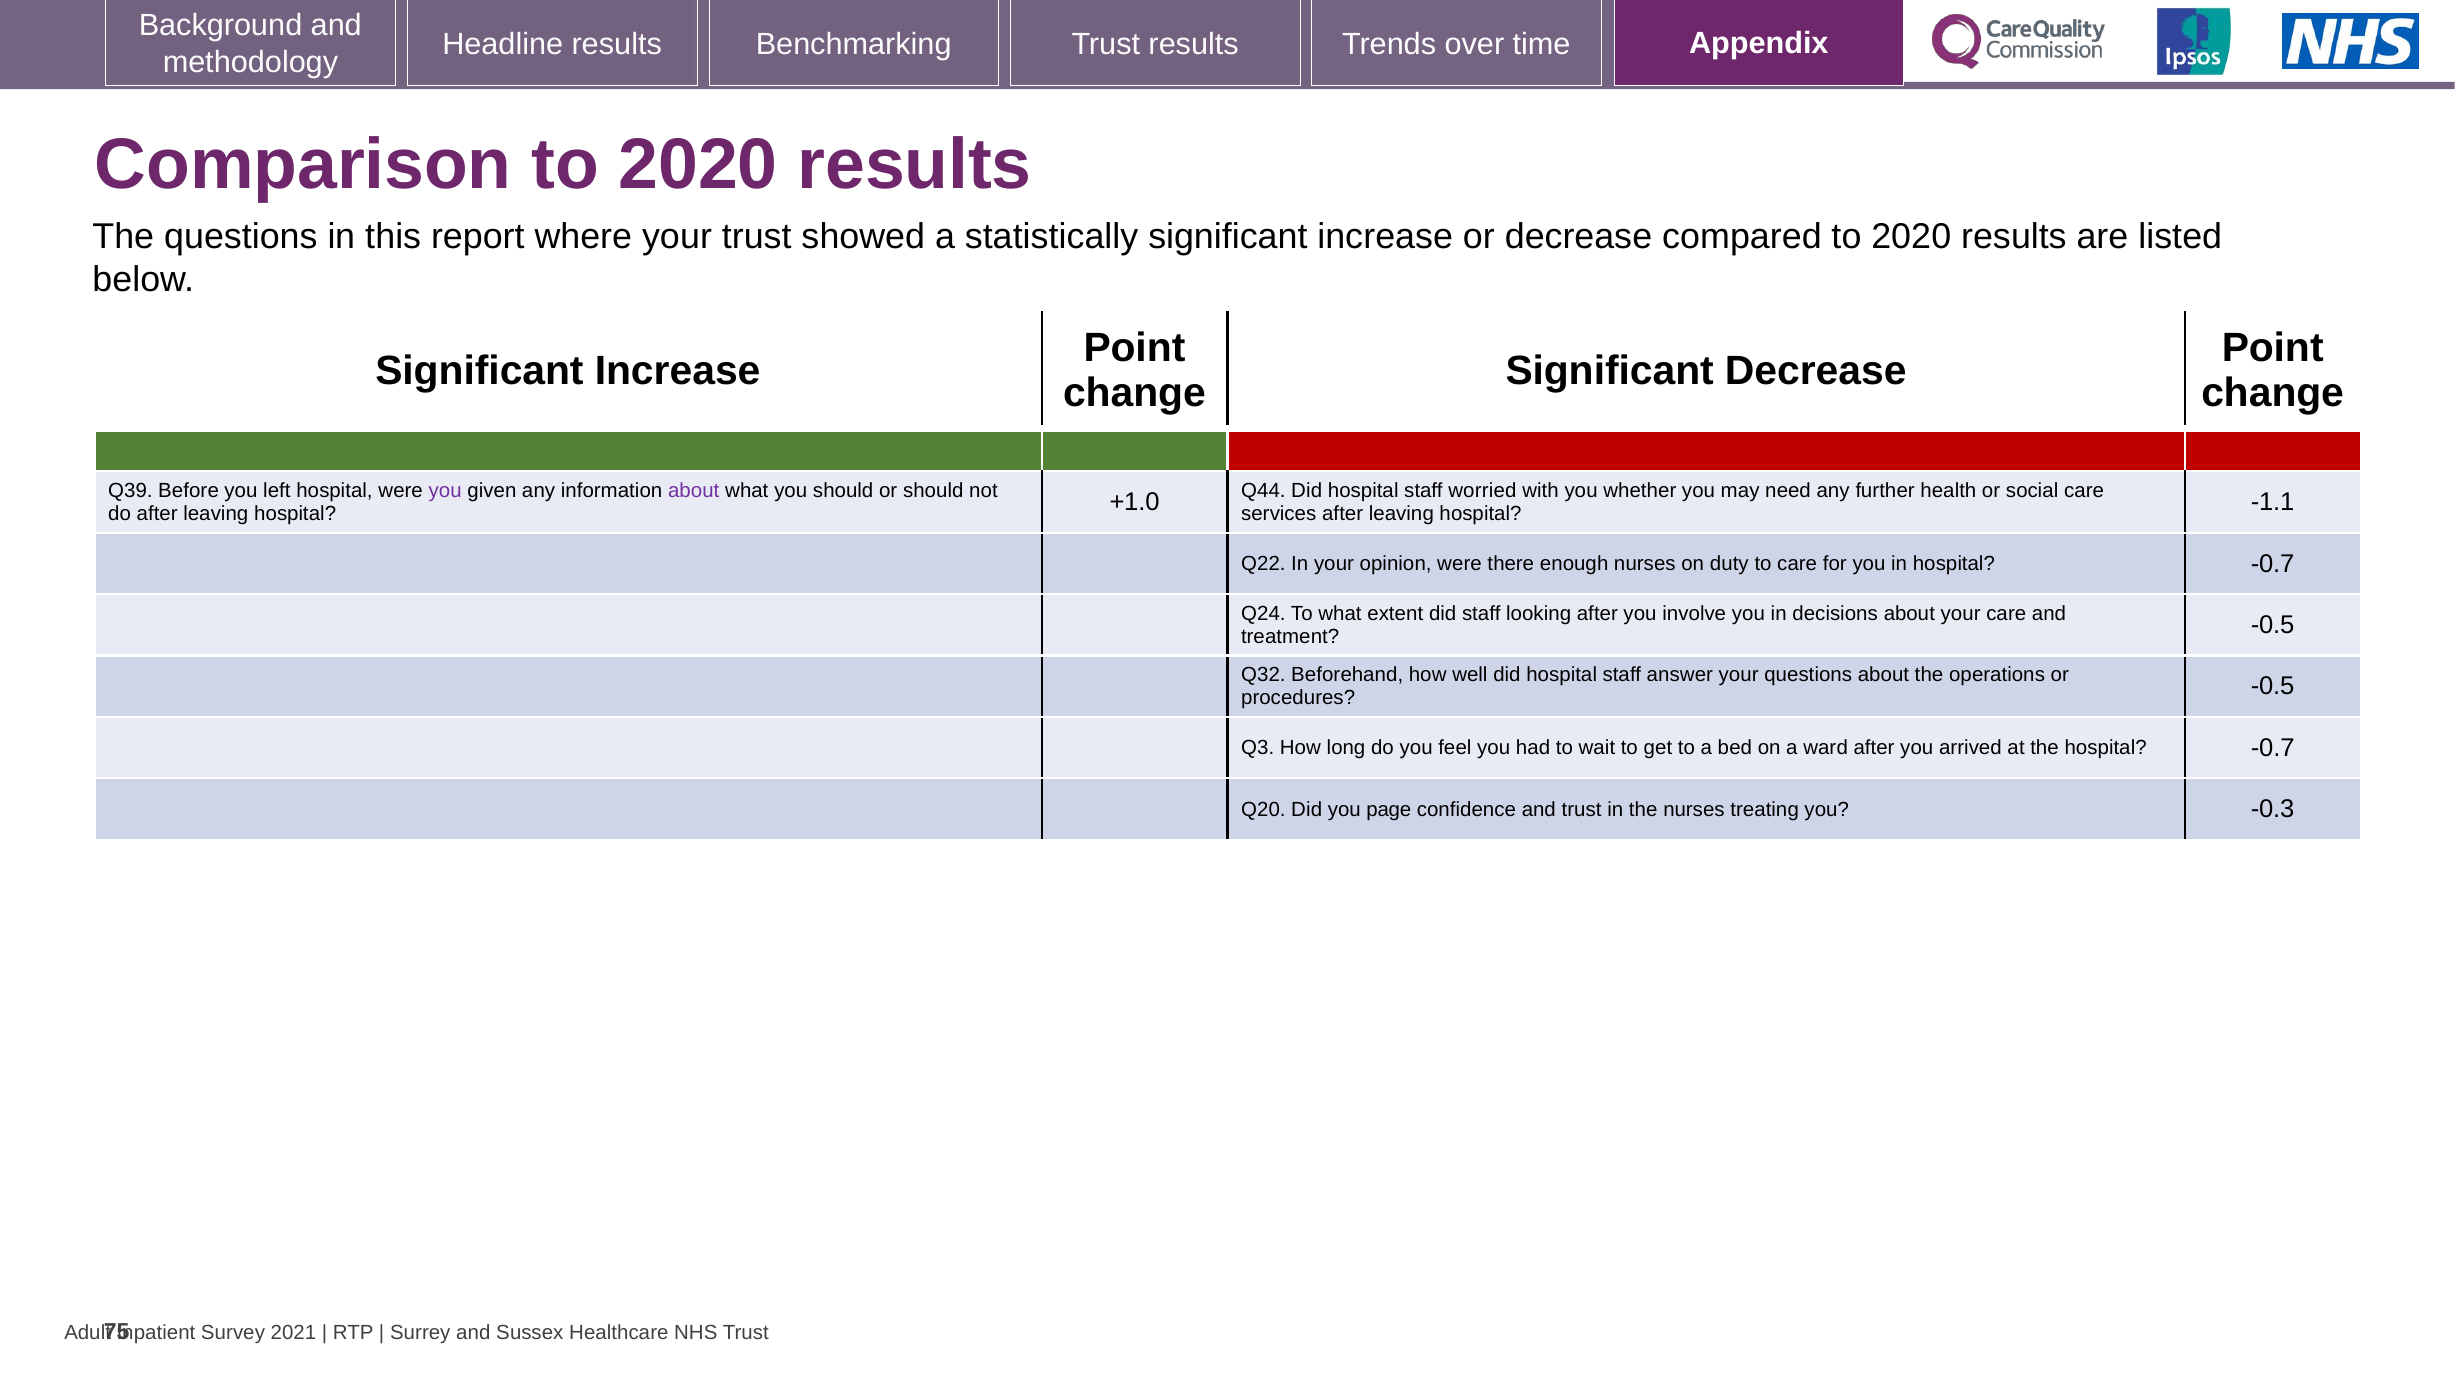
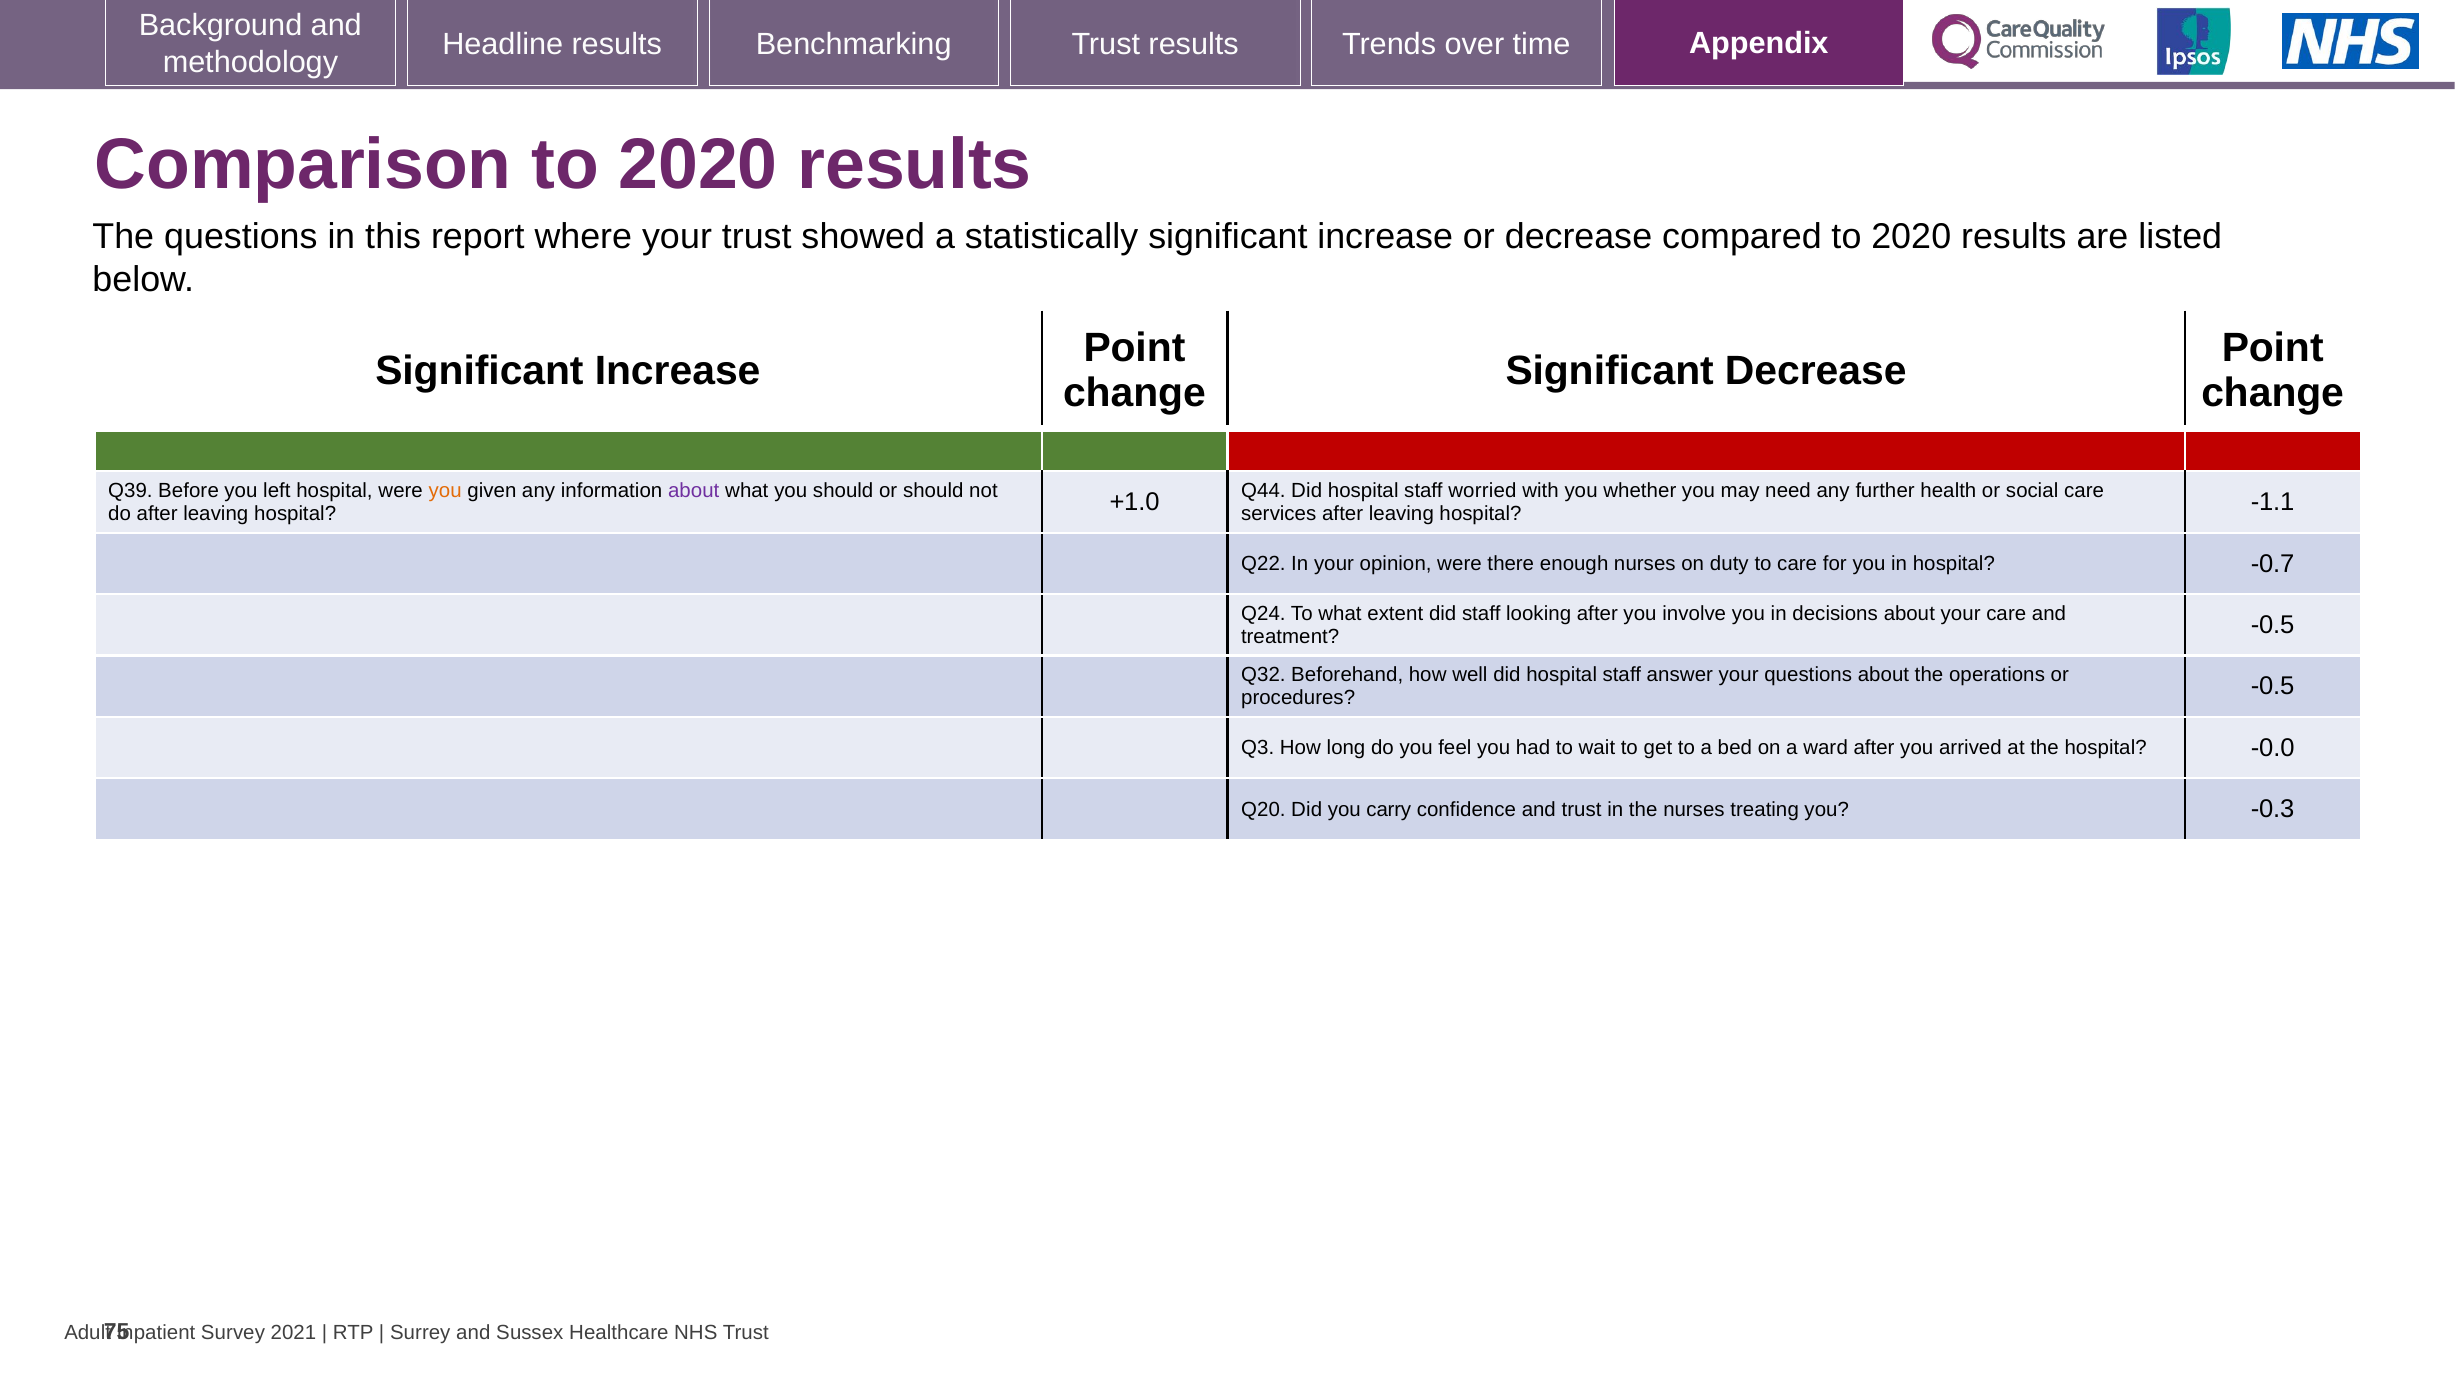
you at (445, 491) colour: purple -> orange
the hospital -0.7: -0.7 -> -0.0
page: page -> carry
